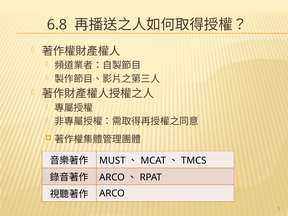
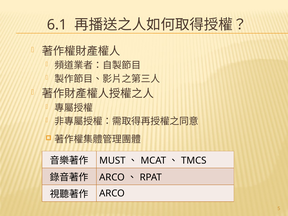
6.8: 6.8 -> 6.1
